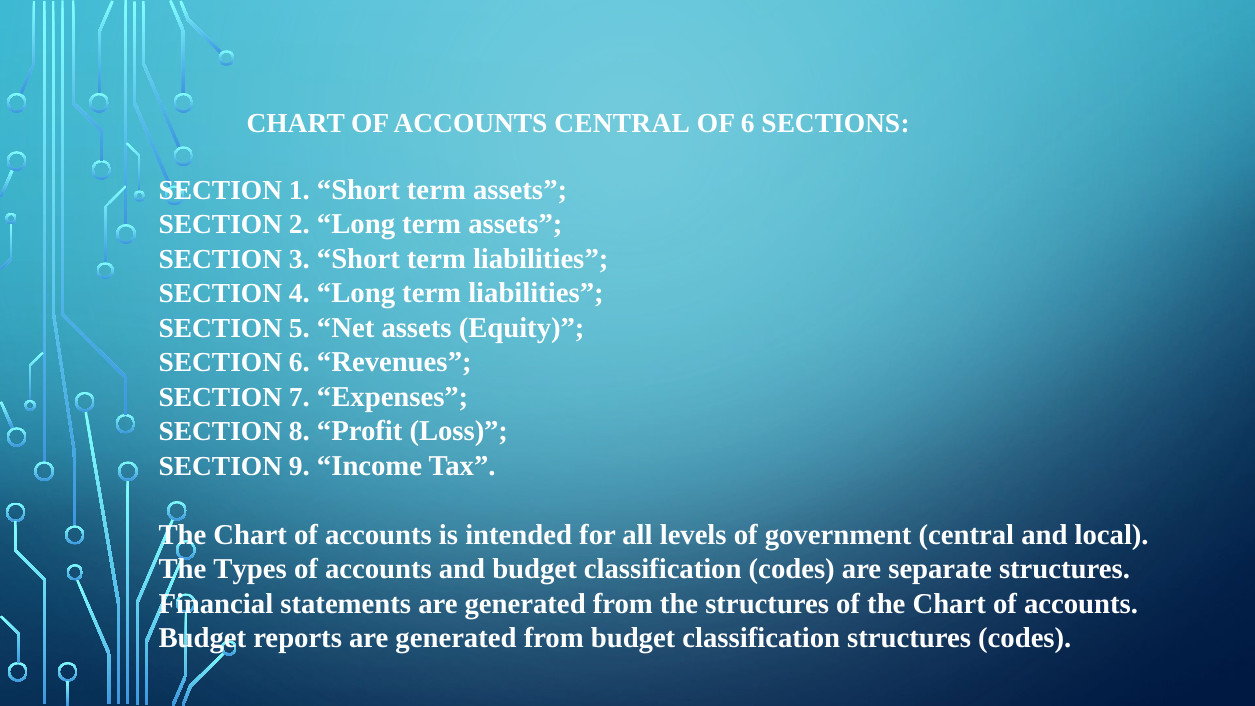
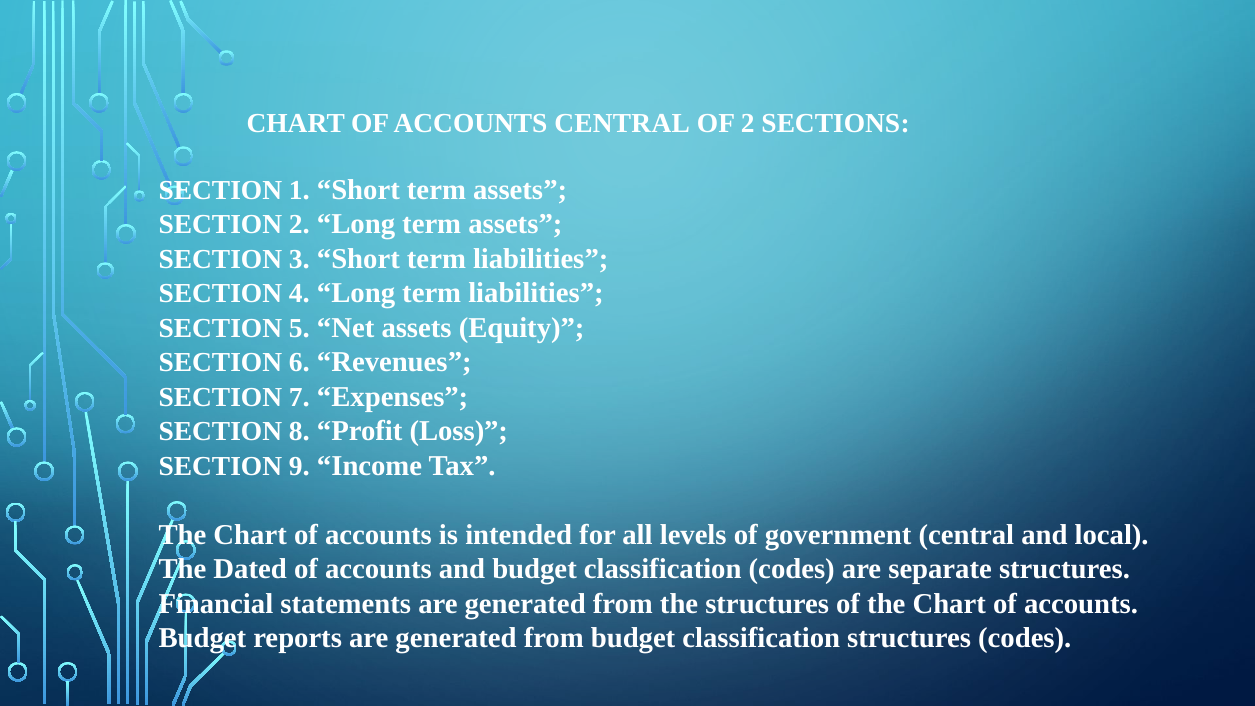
OF 6: 6 -> 2
Types: Types -> Dated
